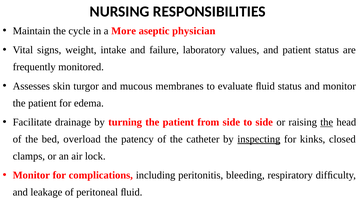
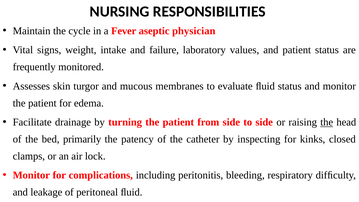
More: More -> Fever
overload: overload -> primarily
inspecting underline: present -> none
